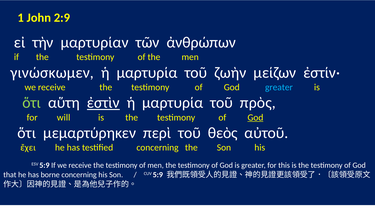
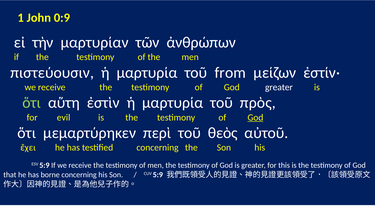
2:9: 2:9 -> 0:9
γινώσκωμεν: γινώσκωμεν -> πιστεύουσιν
ζωὴν: ζωὴν -> from
greater at (279, 87) colour: light blue -> white
ἐστὶν underline: present -> none
will: will -> evil
